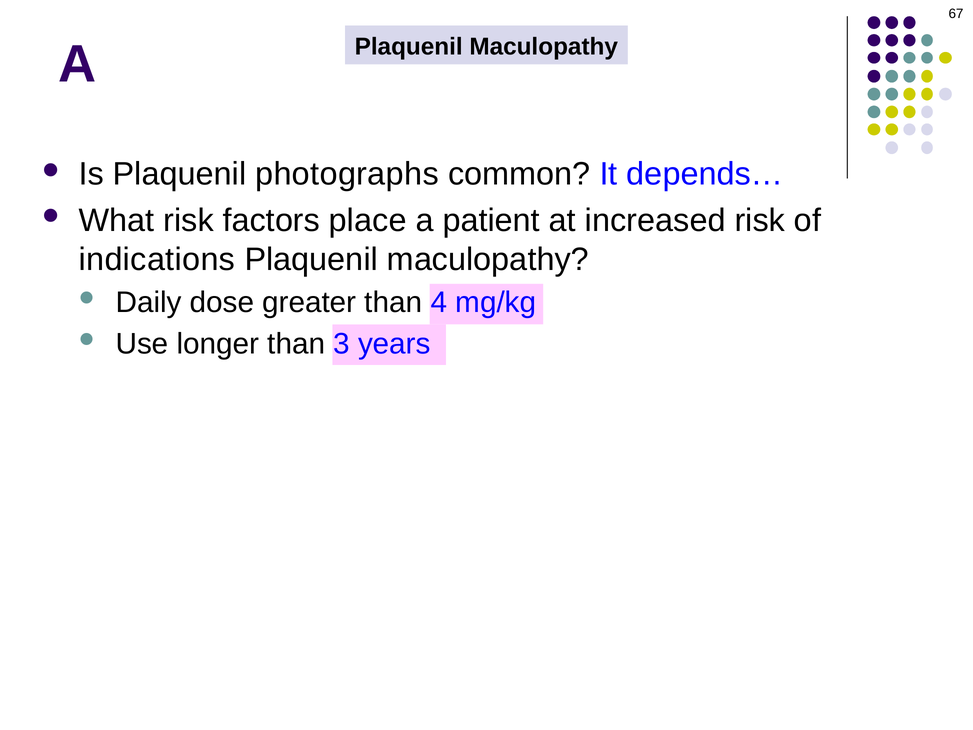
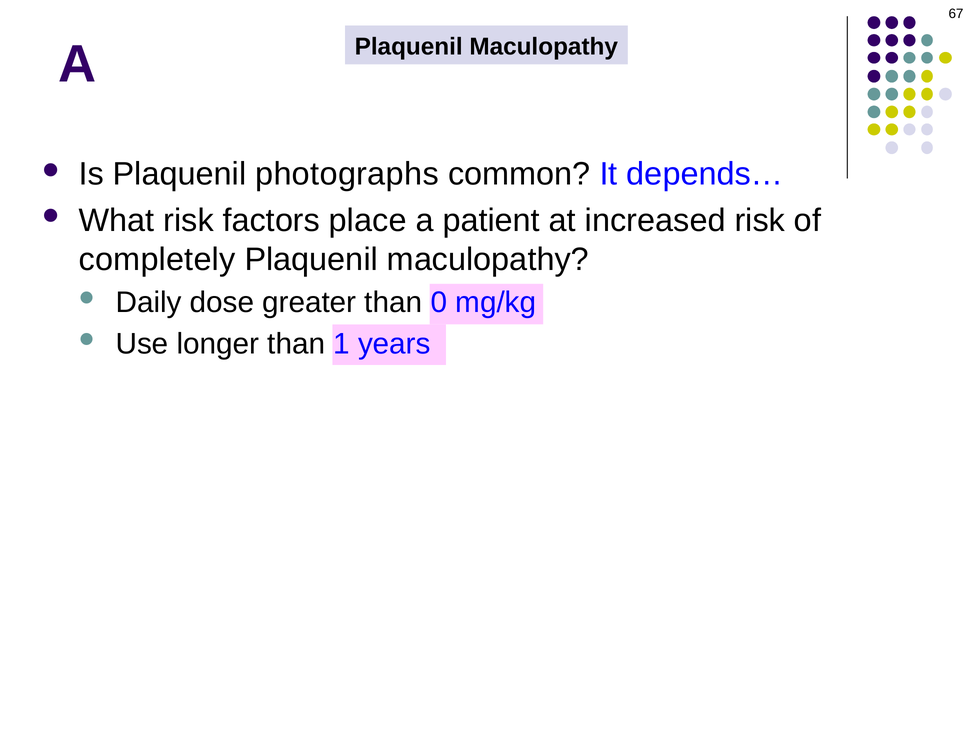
indications: indications -> completely
4: 4 -> 0
3: 3 -> 1
